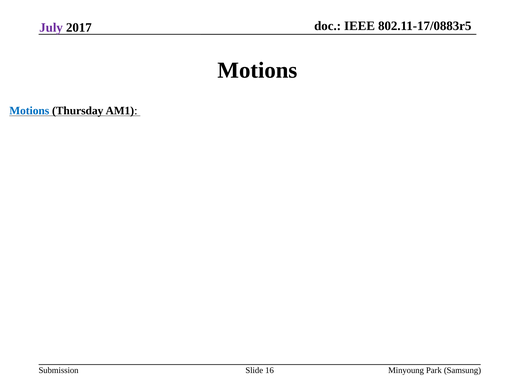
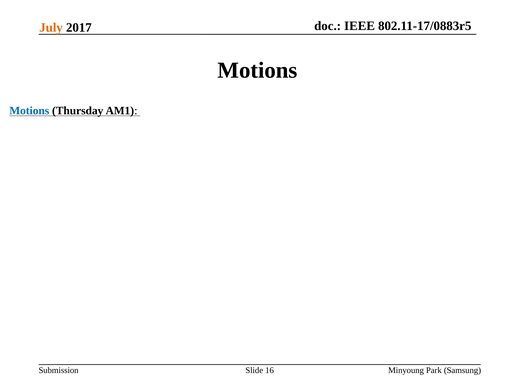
July colour: purple -> orange
